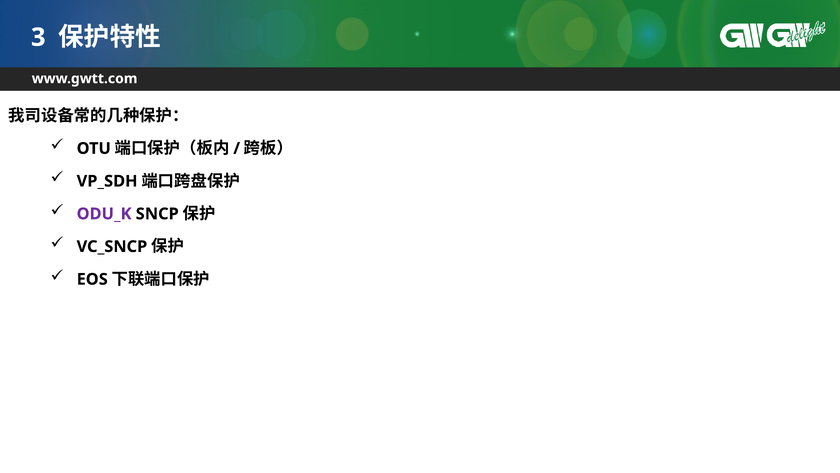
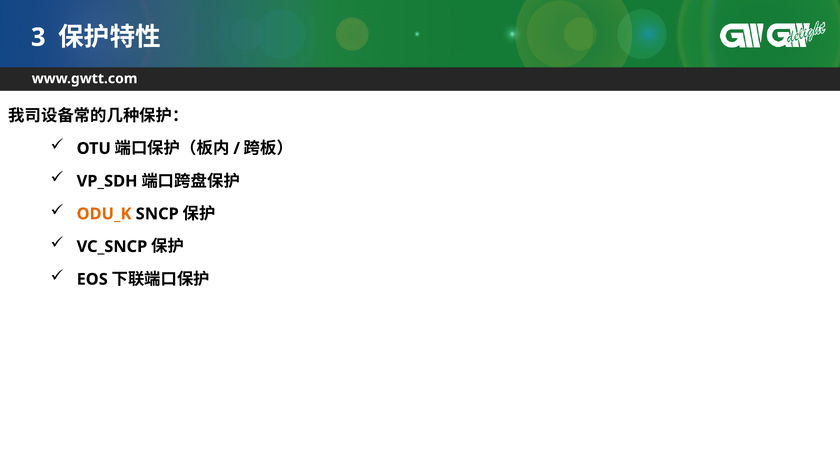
ODU_K colour: purple -> orange
